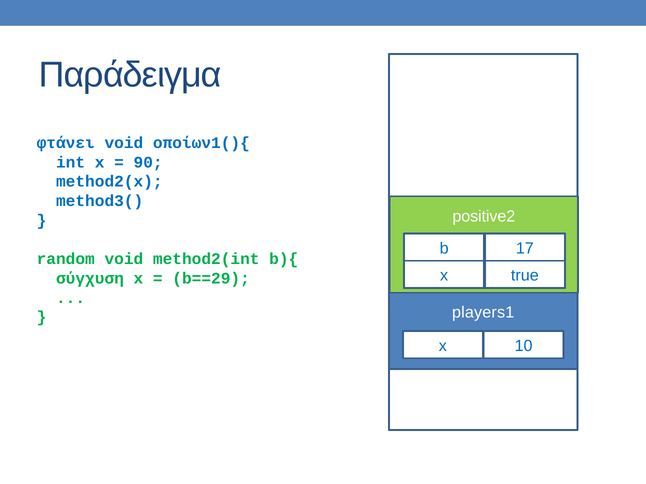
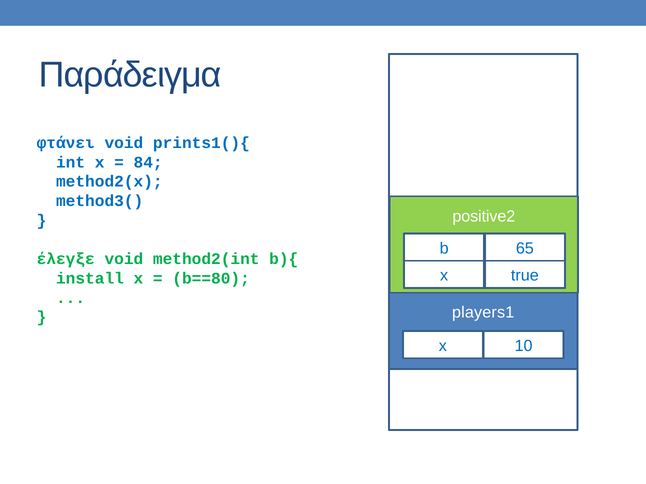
οποίων1(){: οποίων1(){ -> prints1(){
90: 90 -> 84
17: 17 -> 65
random: random -> έλεγξε
σύγχυση: σύγχυση -> install
b==29: b==29 -> b==80
